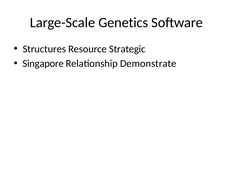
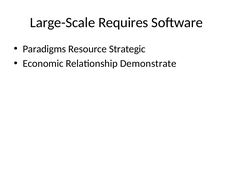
Genetics: Genetics -> Requires
Structures: Structures -> Paradigms
Singapore: Singapore -> Economic
